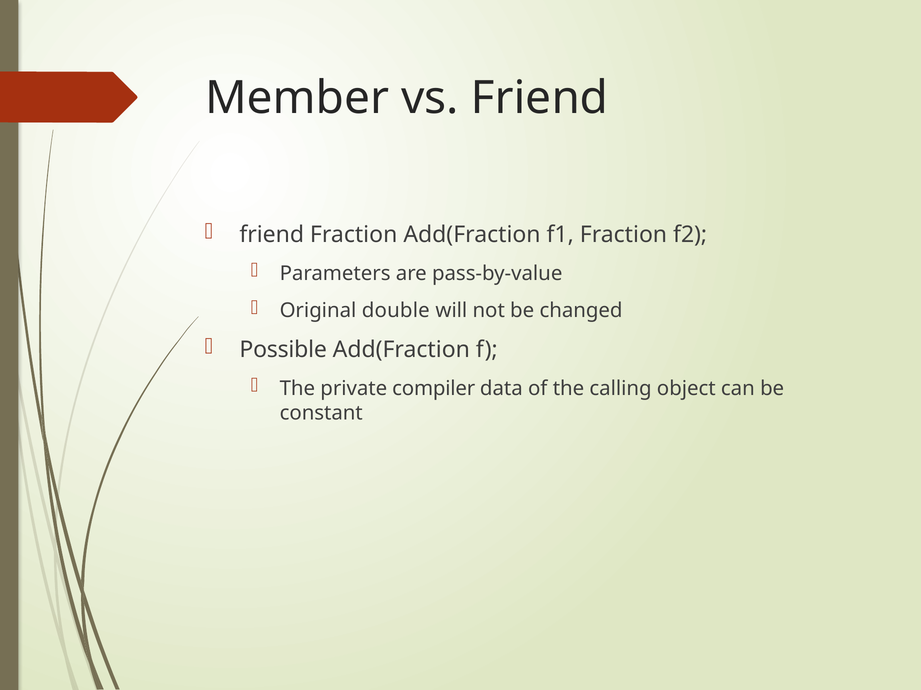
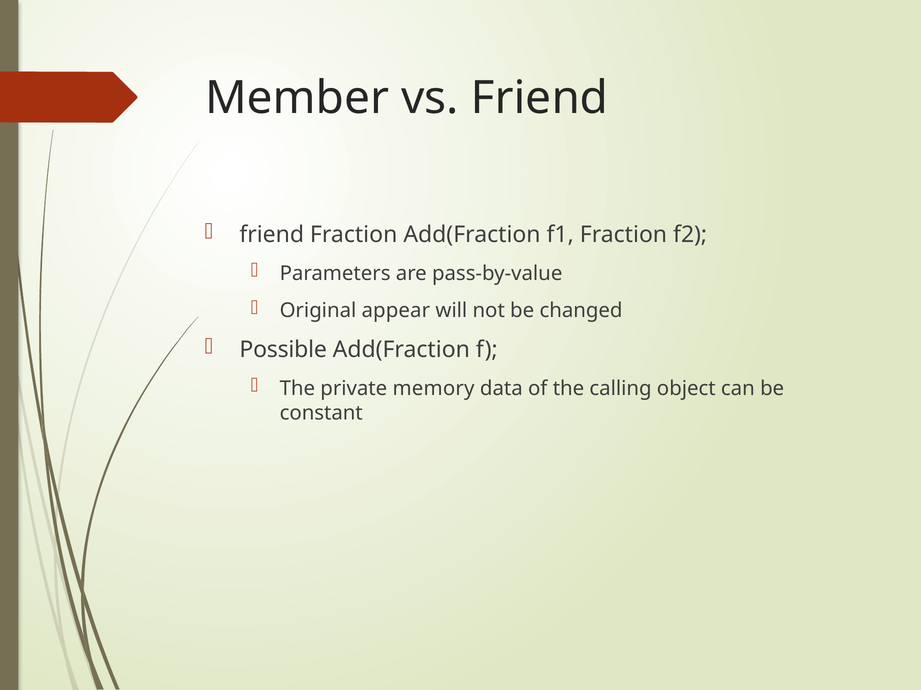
double: double -> appear
compiler: compiler -> memory
